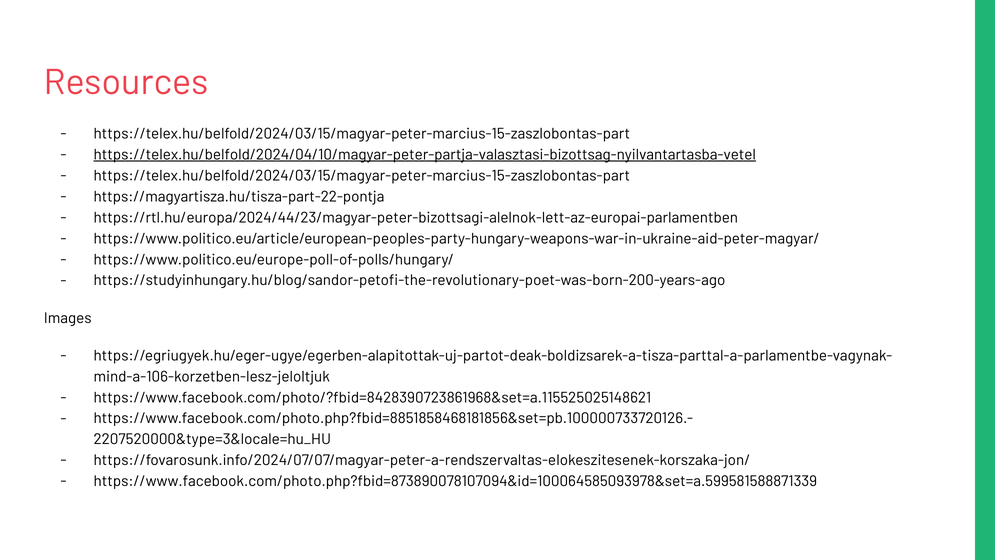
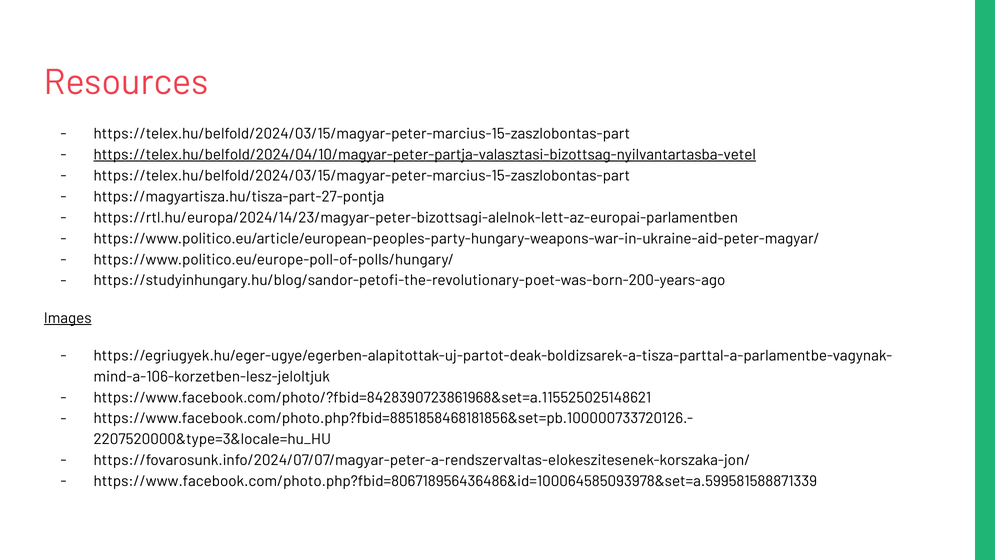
https://magyartisza.hu/tisza-part-22-pontja: https://magyartisza.hu/tisza-part-22-pontja -> https://magyartisza.hu/tisza-part-27-pontja
https://rtl.hu/europa/2024/44/23/magyar-peter-bizottsagi-alelnok-lett-az-europai-parlamentben: https://rtl.hu/europa/2024/44/23/magyar-peter-bizottsagi-alelnok-lett-az-europai-parlamentben -> https://rtl.hu/europa/2024/14/23/magyar-peter-bizottsagi-alelnok-lett-az-europai-parlamentben
Images underline: none -> present
https://www.facebook.com/photo.php?fbid=873890078107094&id=100064585093978&set=a.599581588871339: https://www.facebook.com/photo.php?fbid=873890078107094&id=100064585093978&set=a.599581588871339 -> https://www.facebook.com/photo.php?fbid=806718956436486&id=100064585093978&set=a.599581588871339
